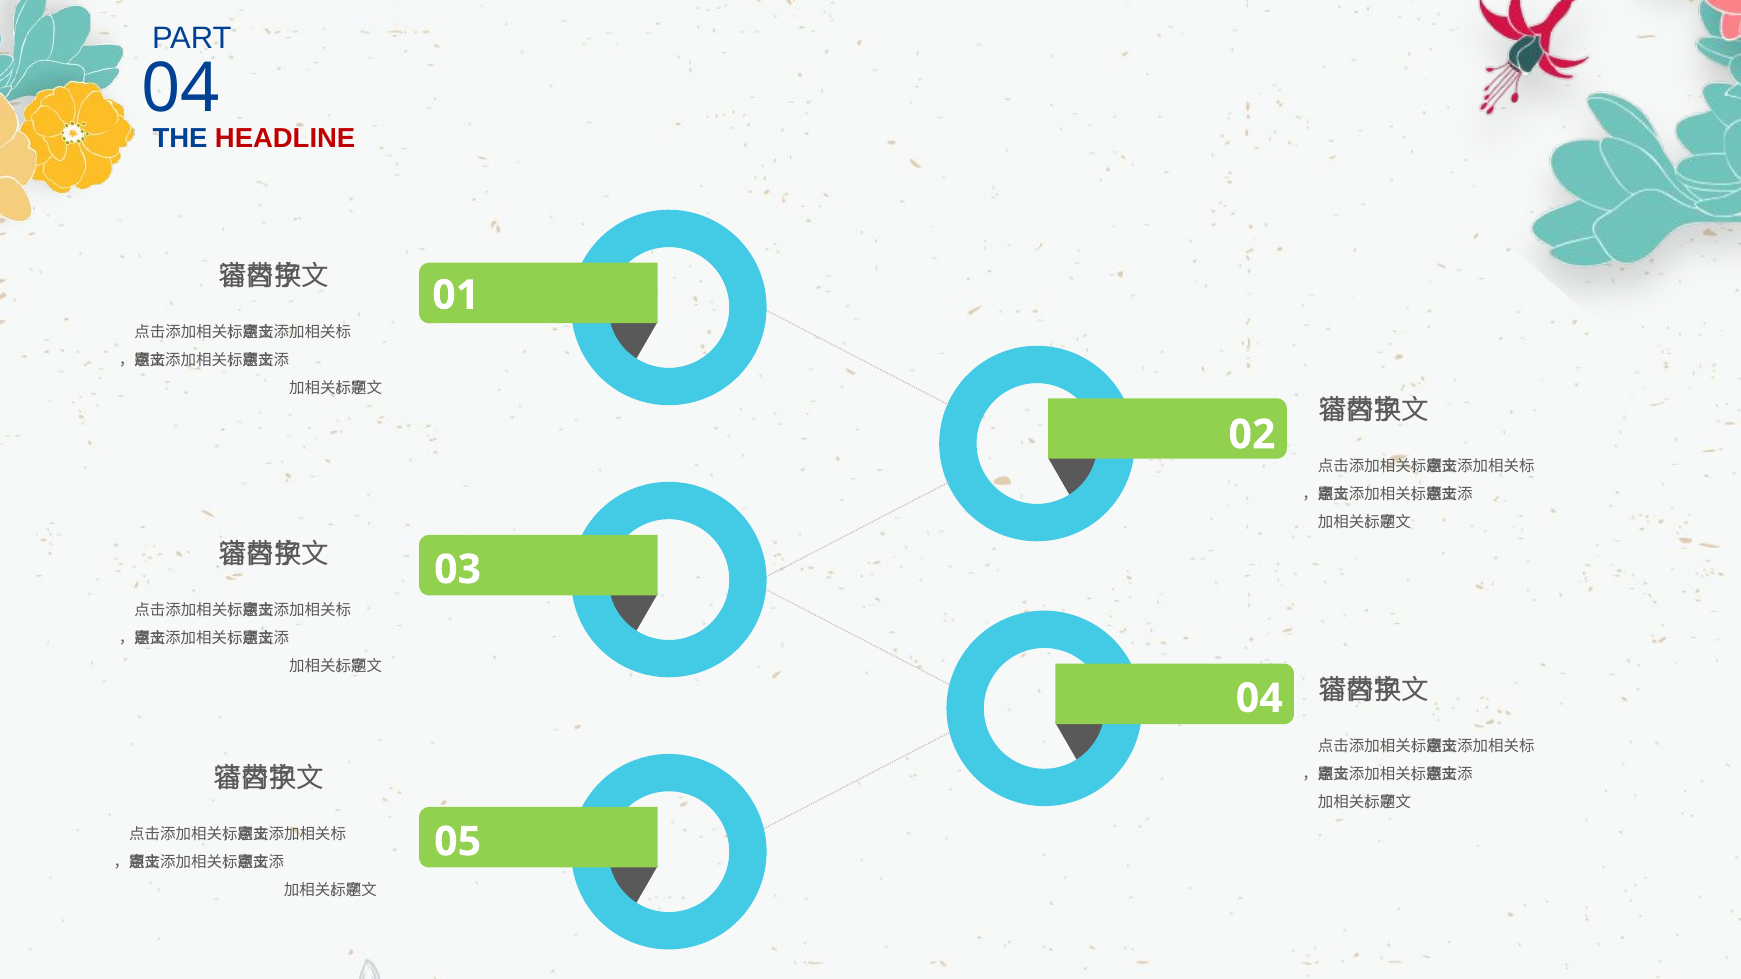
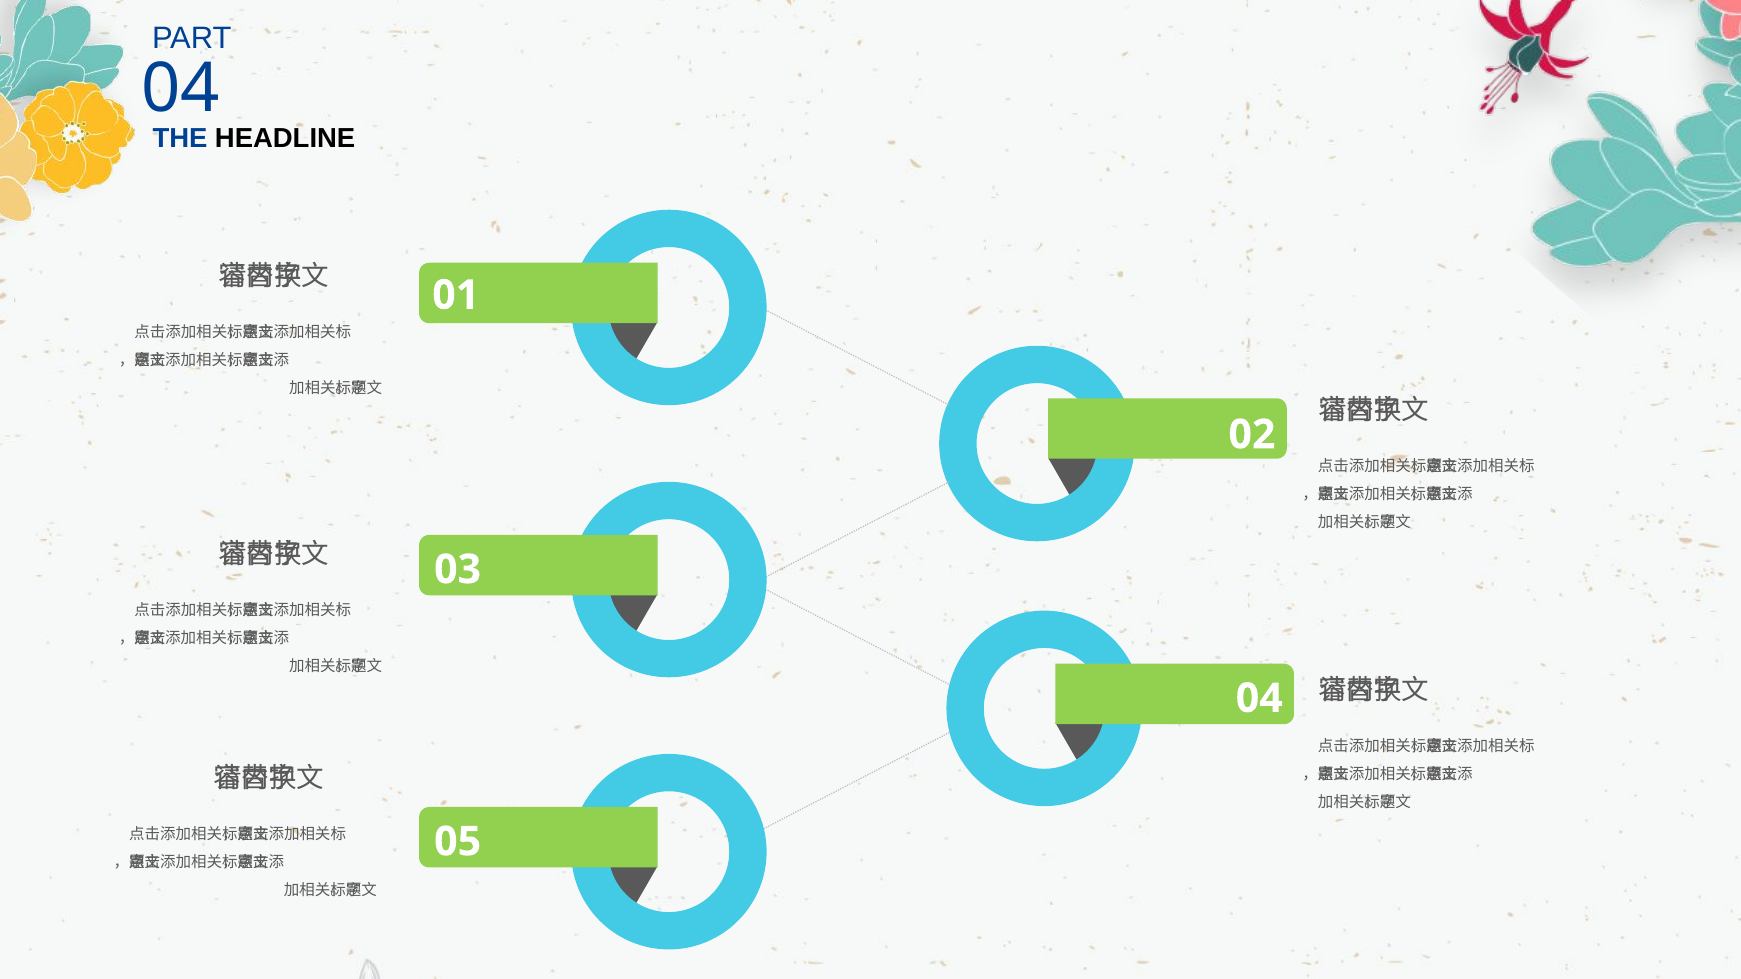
HEADLINE colour: red -> black
